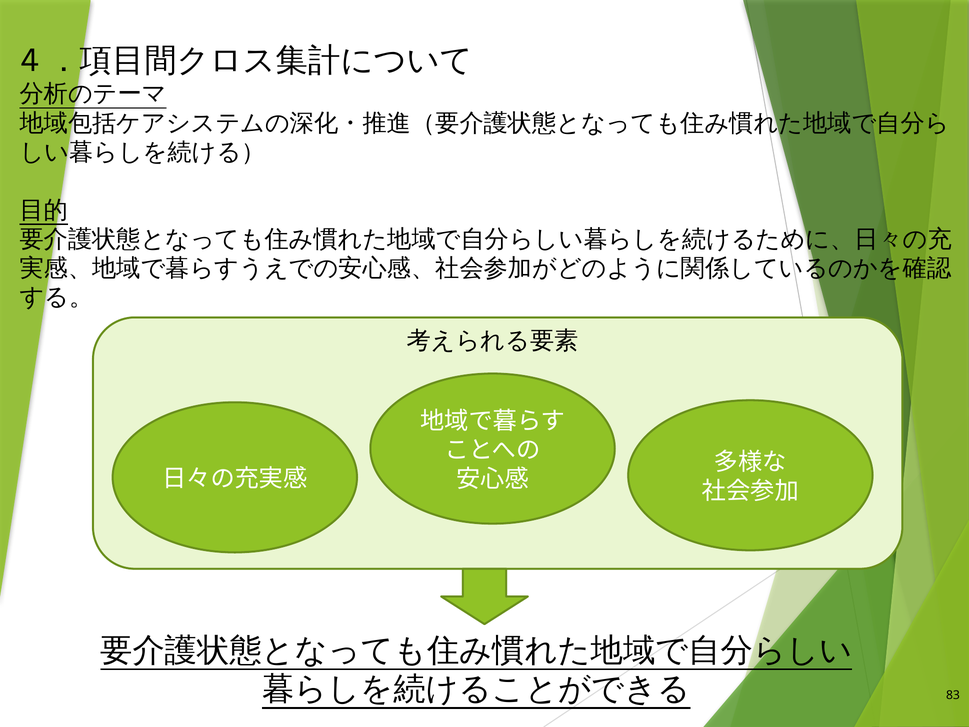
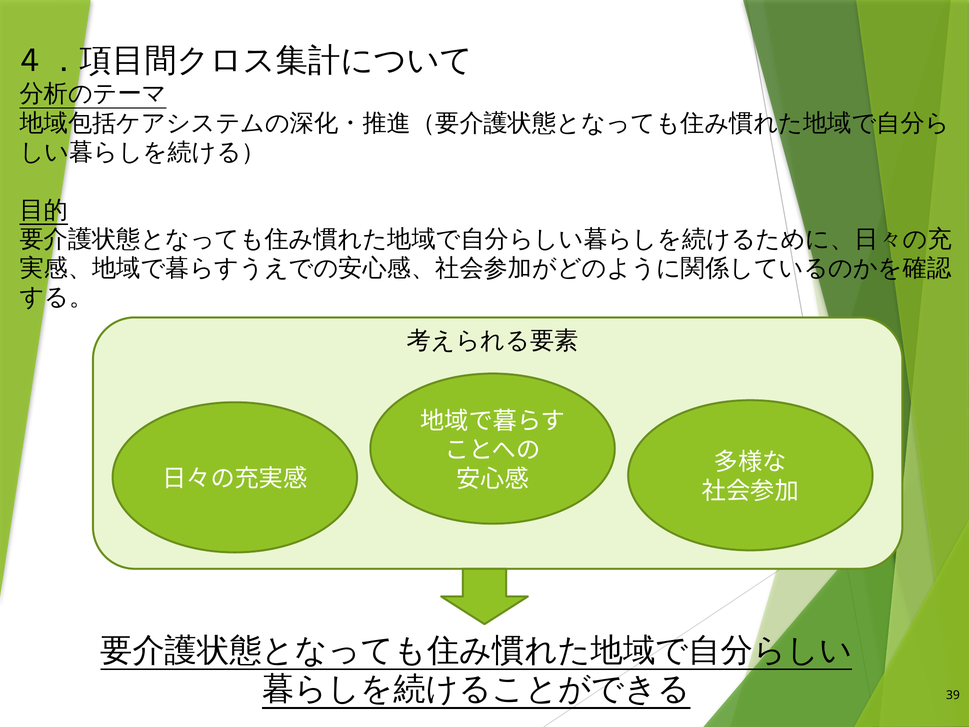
83: 83 -> 39
